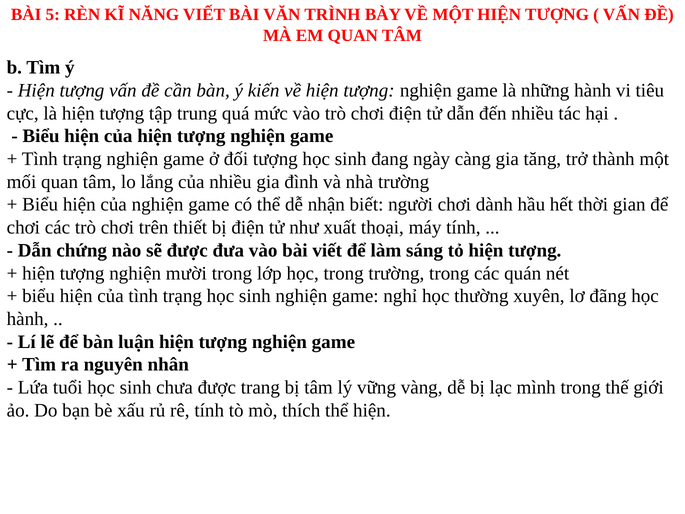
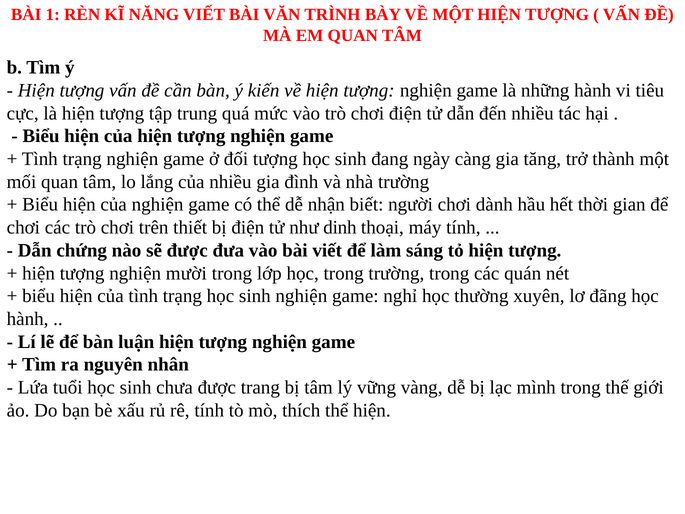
5: 5 -> 1
xuất: xuất -> dinh
